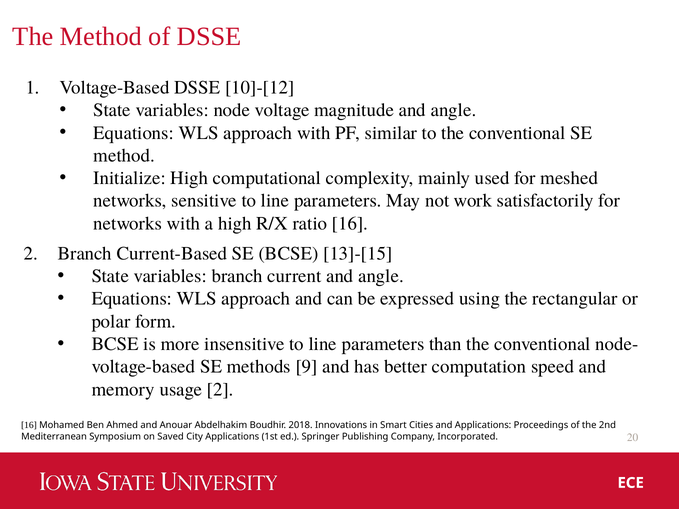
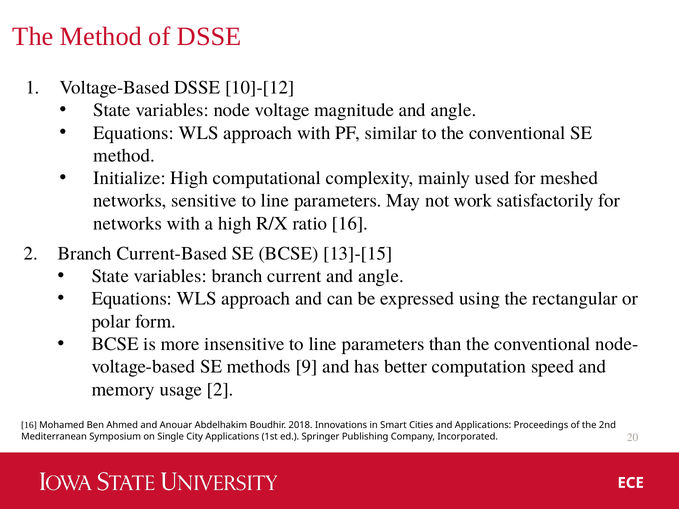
Saved: Saved -> Single
